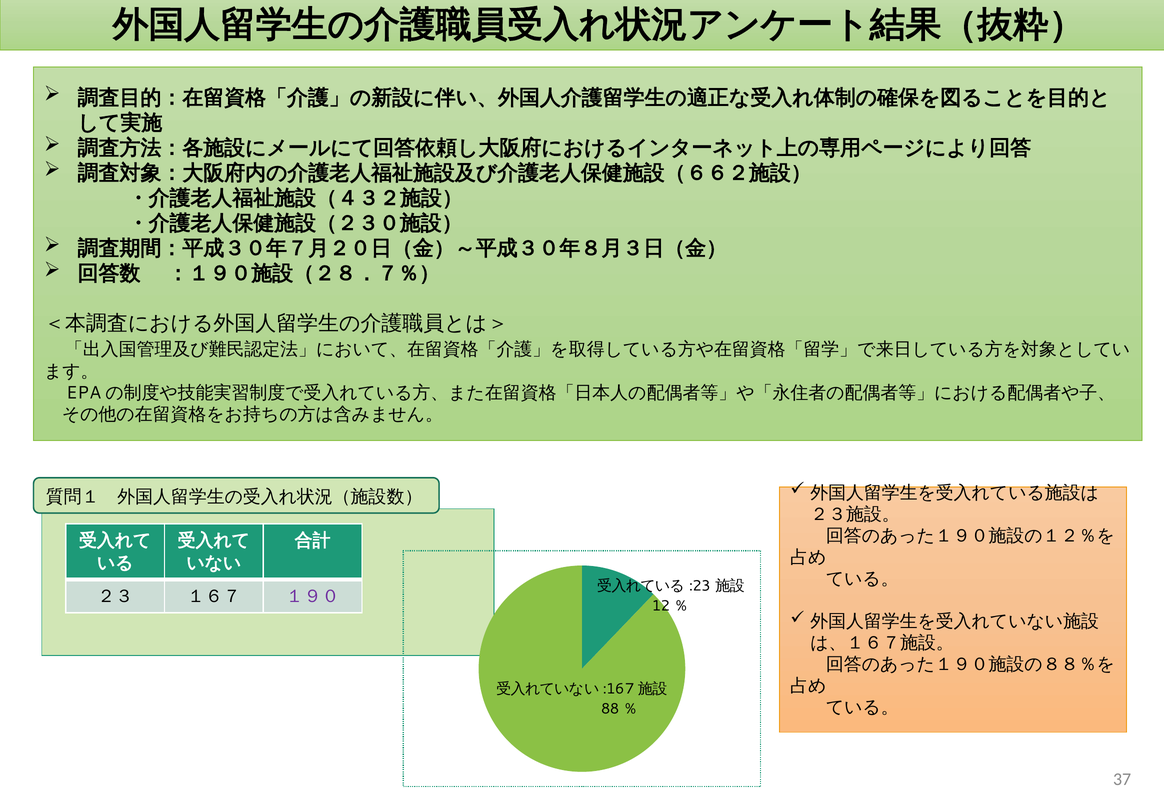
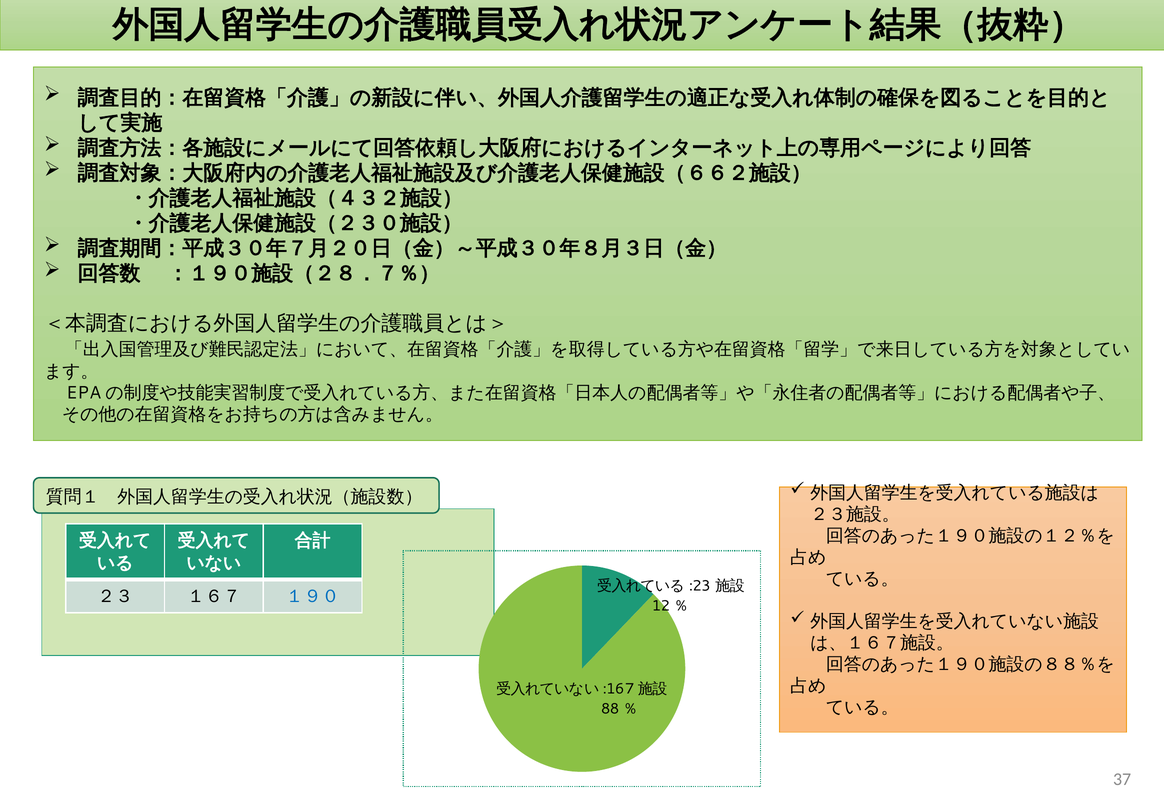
１９０ colour: purple -> blue
